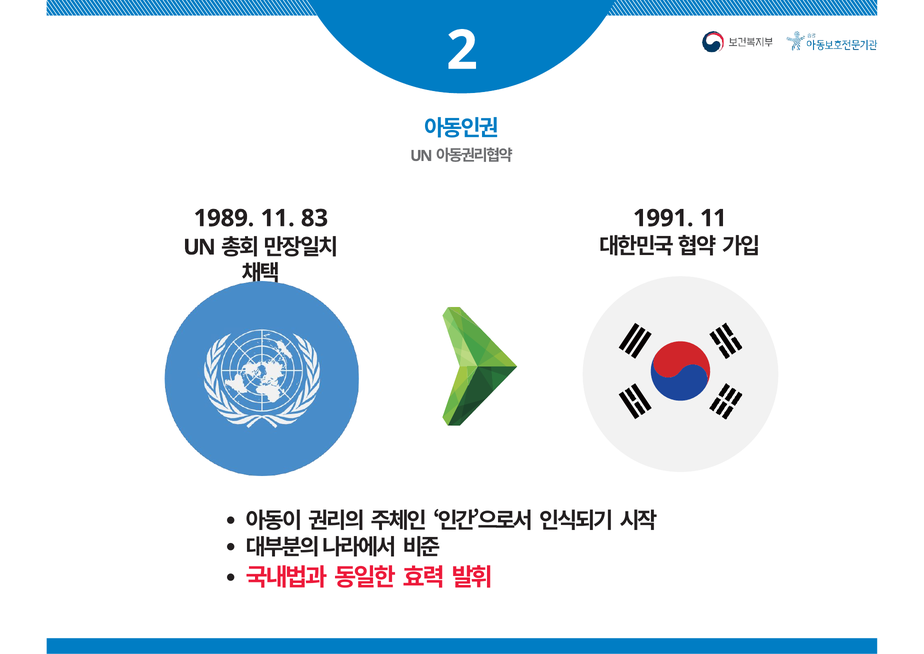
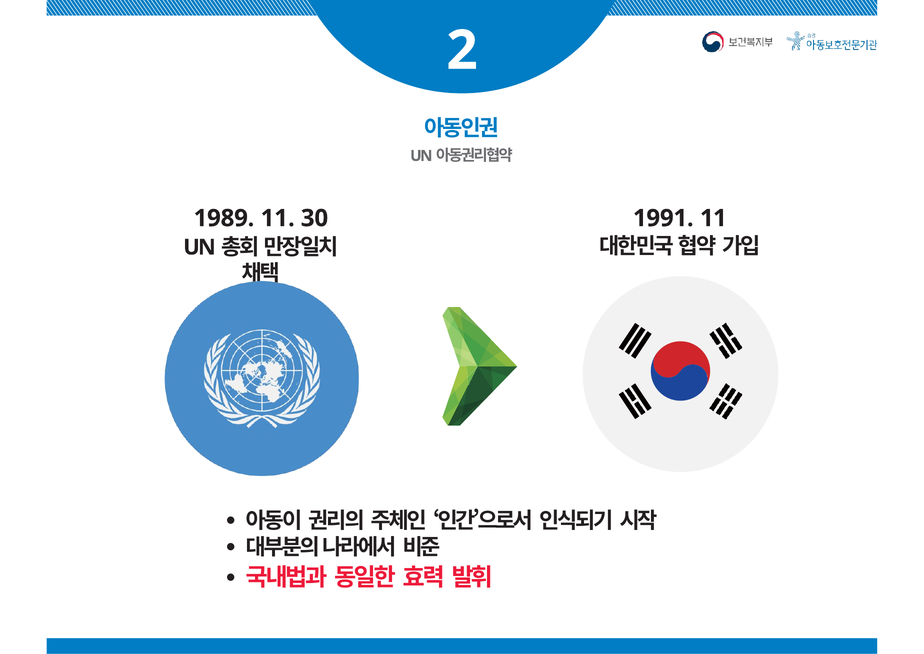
83: 83 -> 30
